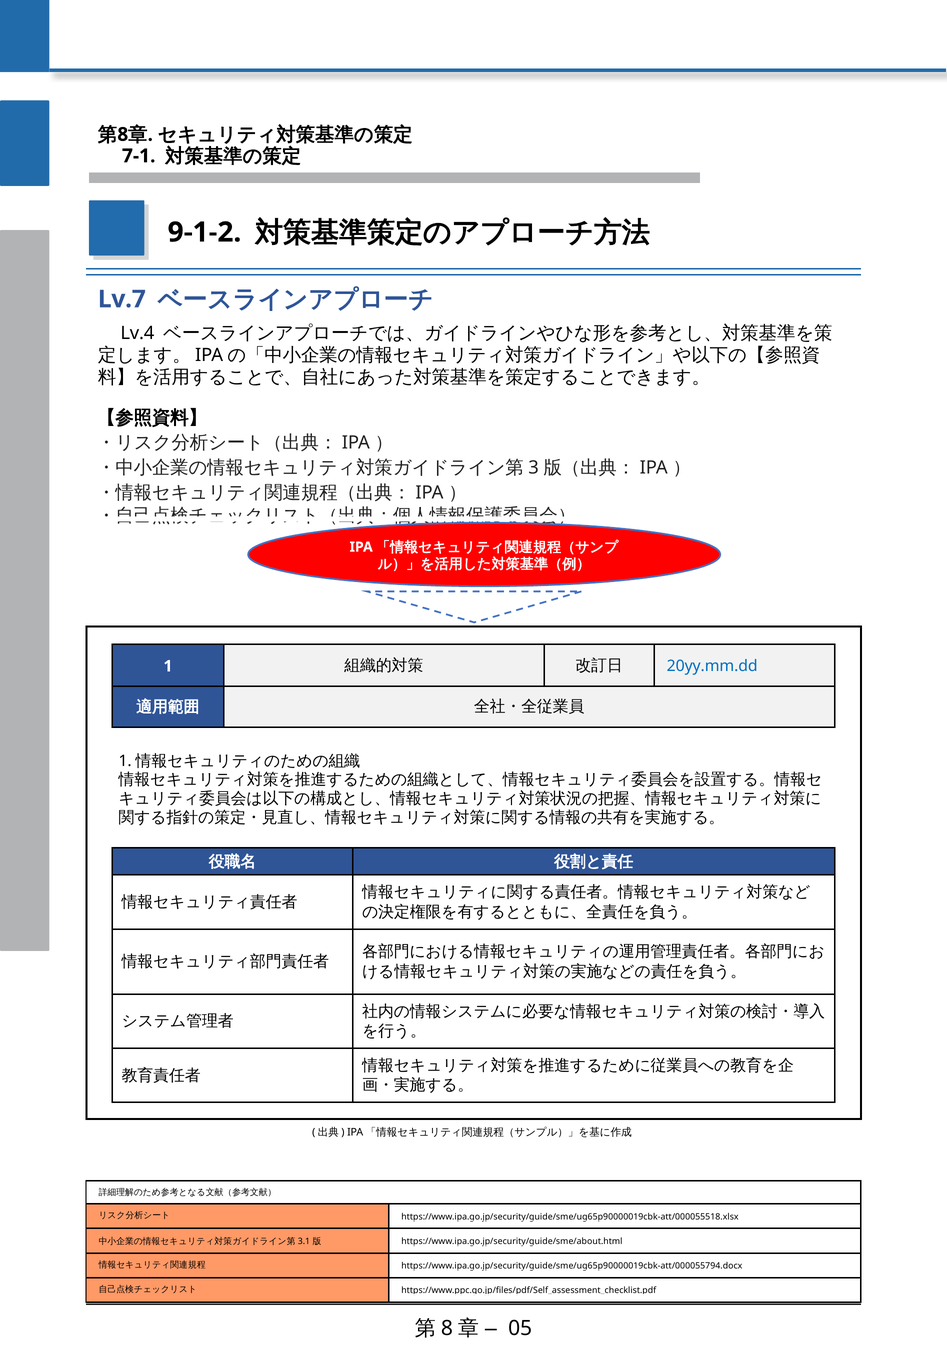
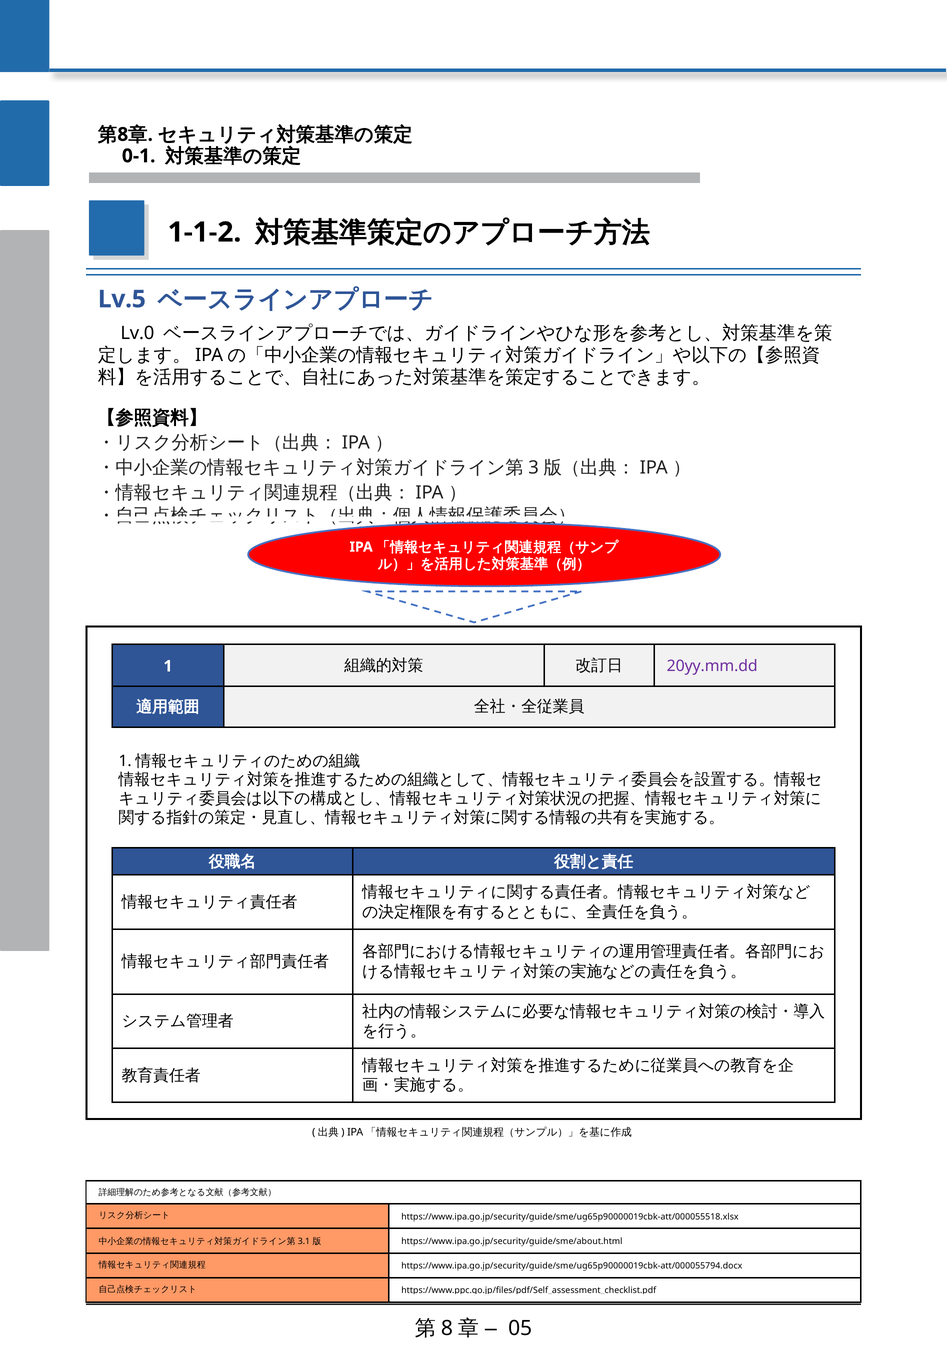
7-1: 7-1 -> 0-1
9-1-2: 9-1-2 -> 1-1-2
Lv.7: Lv.7 -> Lv.5
Lv.4: Lv.4 -> Lv.0
20yy.mm.dd colour: blue -> purple
